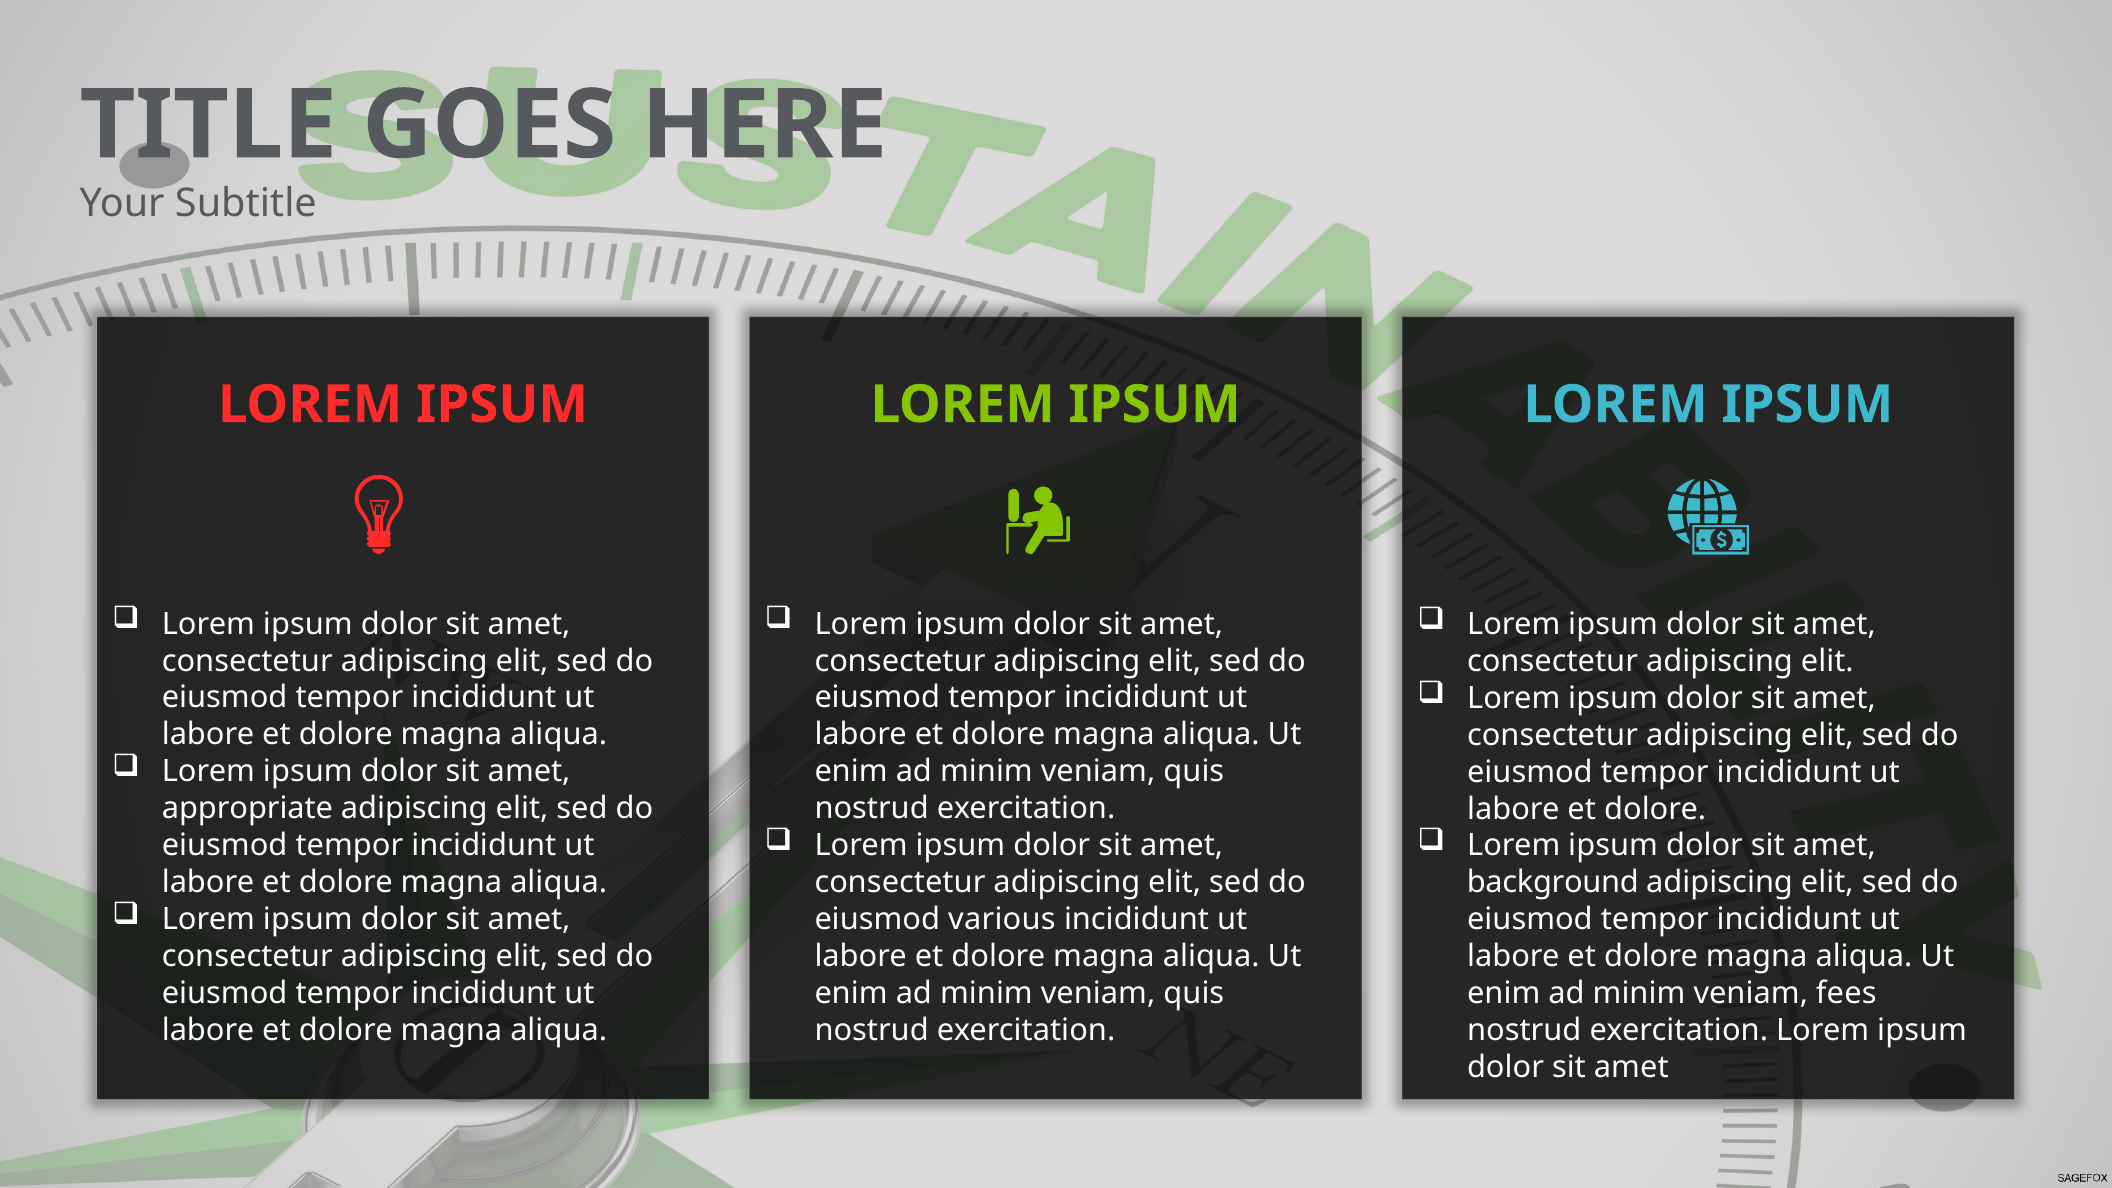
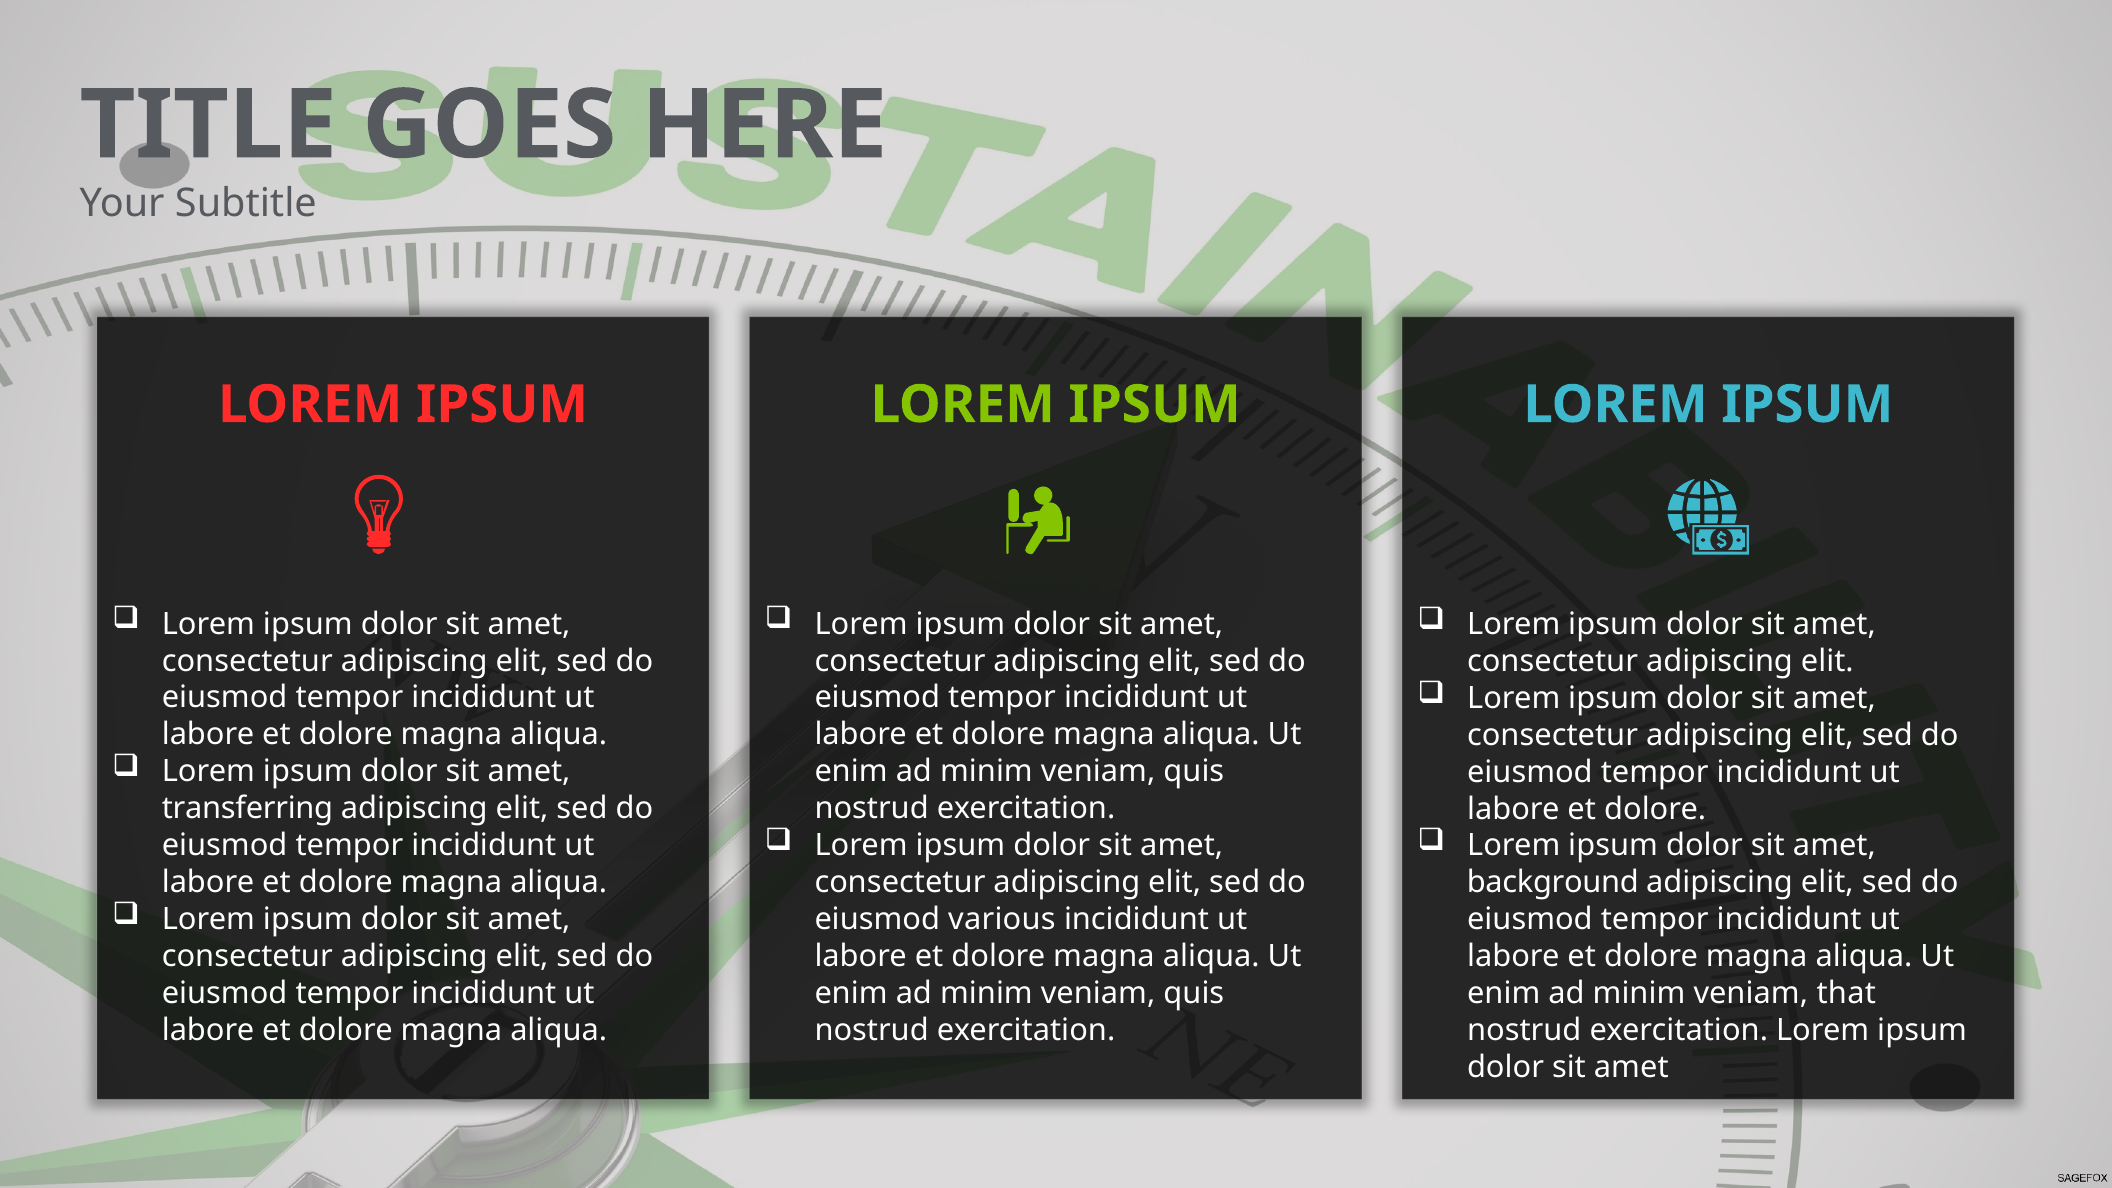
appropriate: appropriate -> transferring
fees: fees -> that
